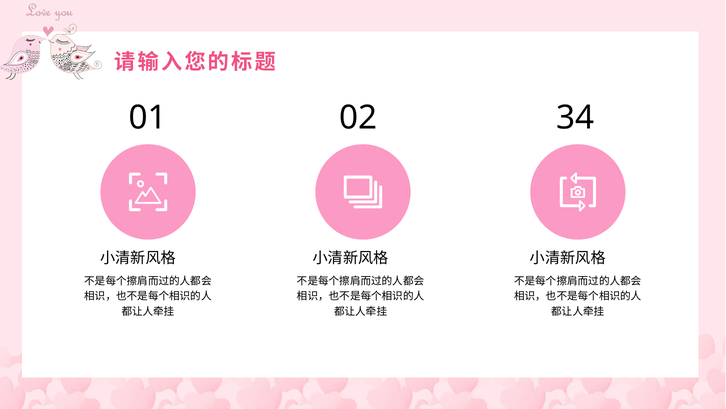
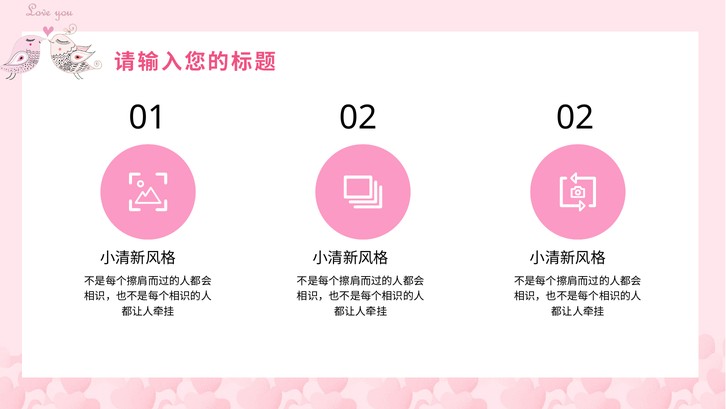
02 34: 34 -> 02
